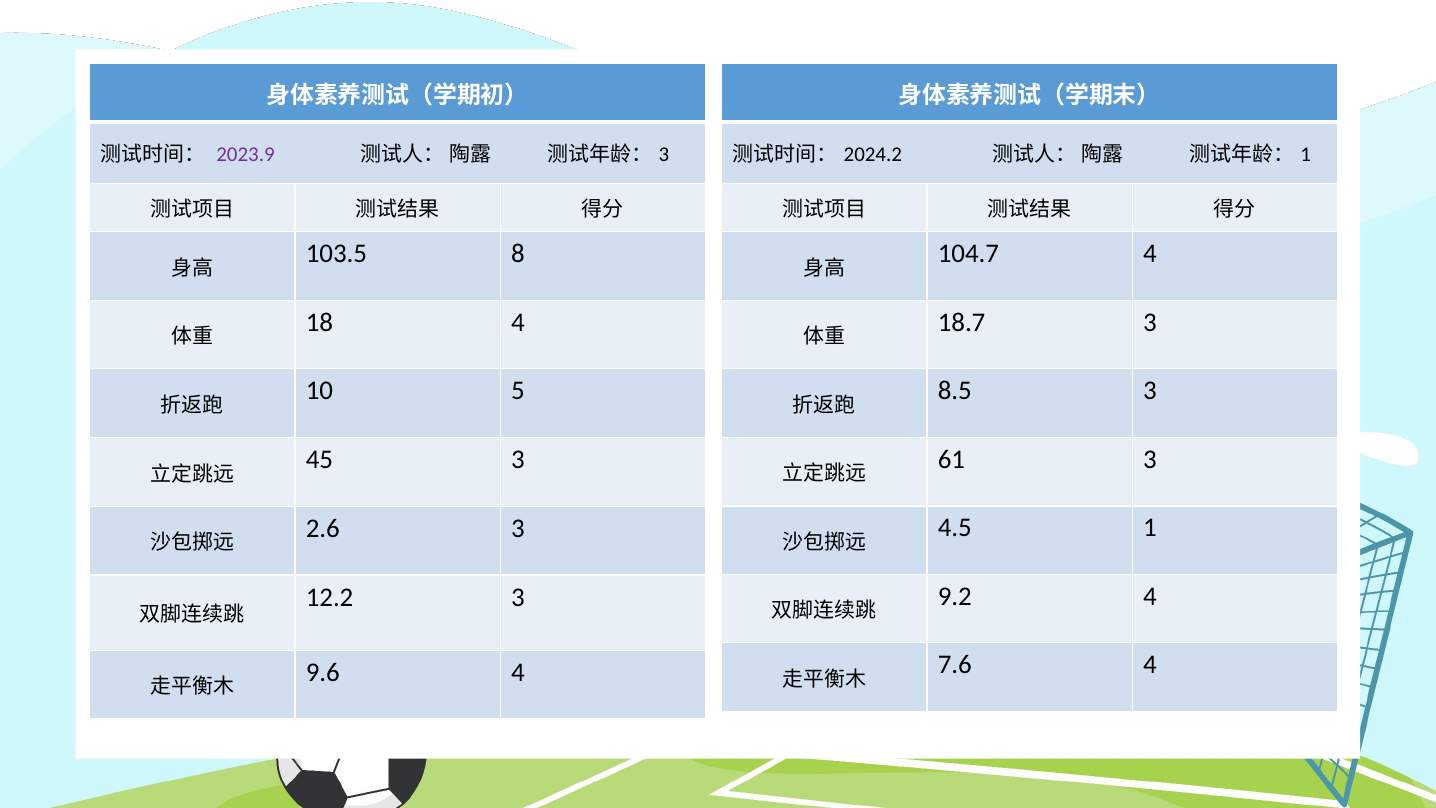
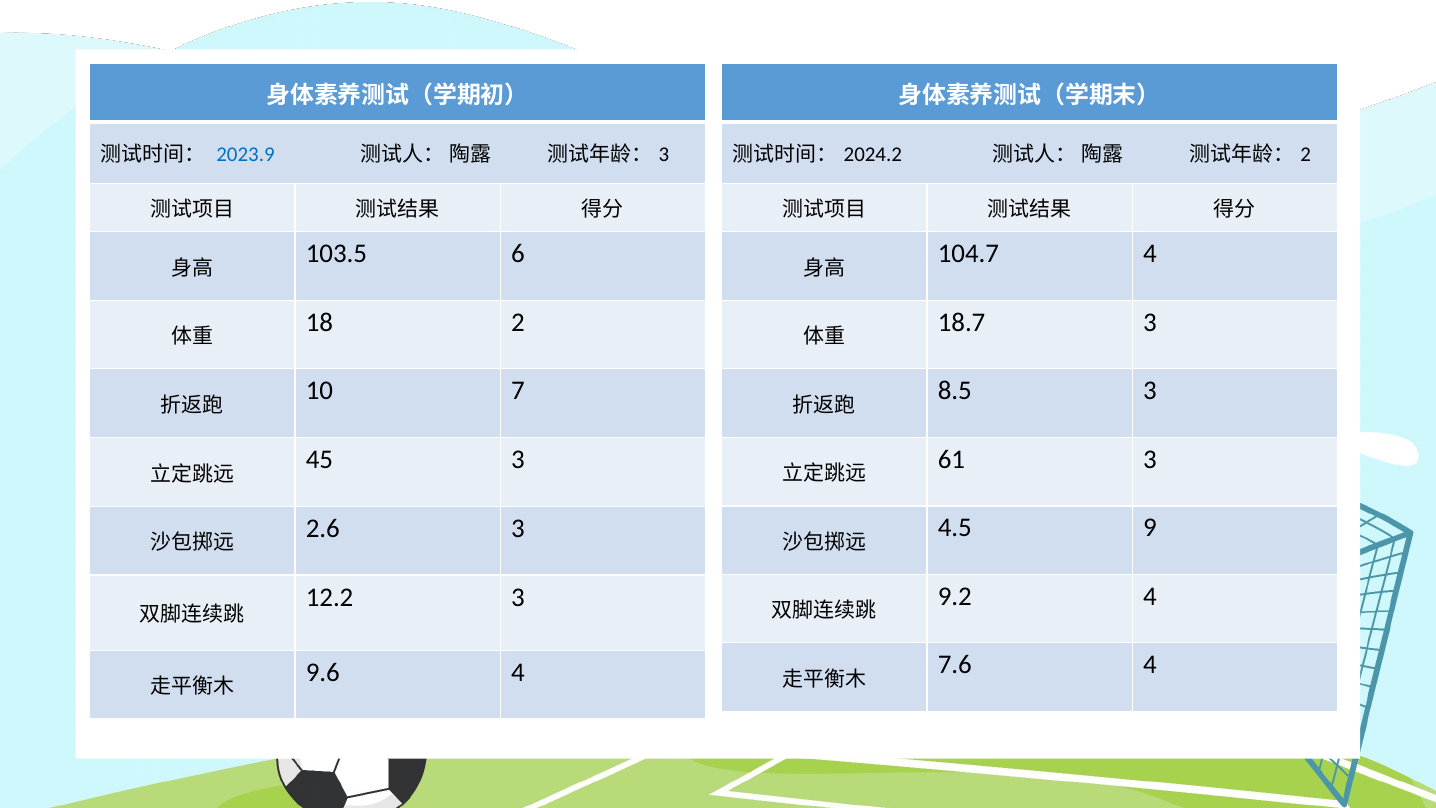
2023.9 colour: purple -> blue
1 at (1306, 155): 1 -> 2
8: 8 -> 6
18 4: 4 -> 2
5: 5 -> 7
4.5 1: 1 -> 9
